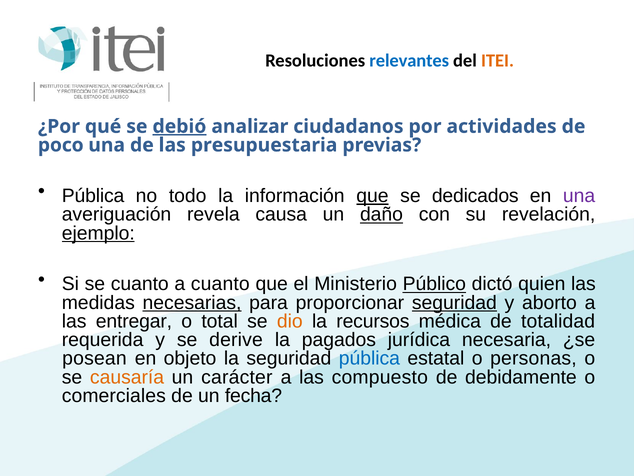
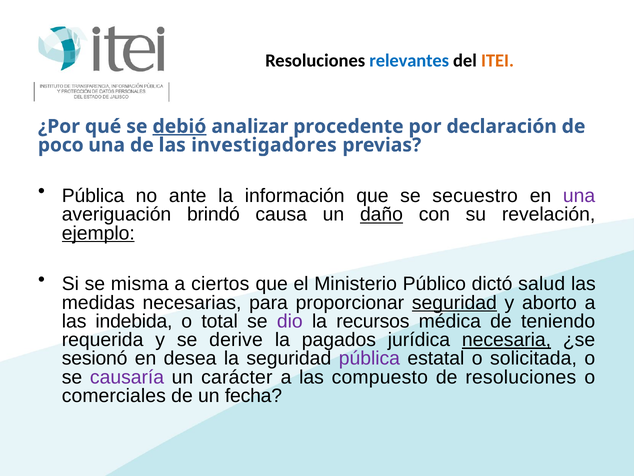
ciudadanos: ciudadanos -> procedente
actividades: actividades -> declaración
presupuestaria: presupuestaria -> investigadores
todo: todo -> ante
que at (372, 196) underline: present -> none
dedicados: dedicados -> secuestro
revela: revela -> brindó
se cuanto: cuanto -> misma
a cuanto: cuanto -> ciertos
Público underline: present -> none
quien: quien -> salud
necesarias underline: present -> none
entregar: entregar -> indebida
dio colour: orange -> purple
totalidad: totalidad -> teniendo
necesaria underline: none -> present
posean: posean -> sesionó
objeto: objeto -> desea
pública at (369, 358) colour: blue -> purple
personas: personas -> solicitada
causaría colour: orange -> purple
de debidamente: debidamente -> resoluciones
